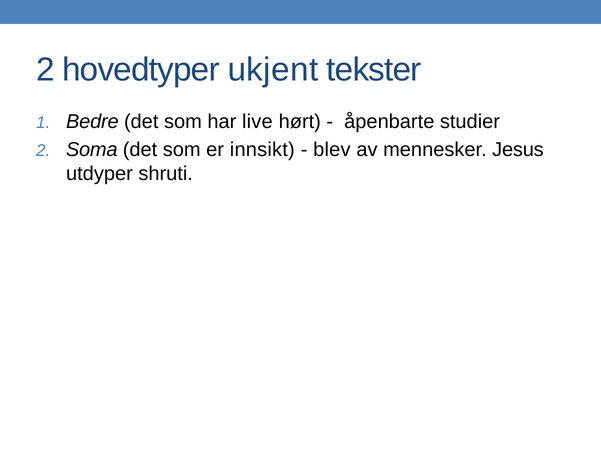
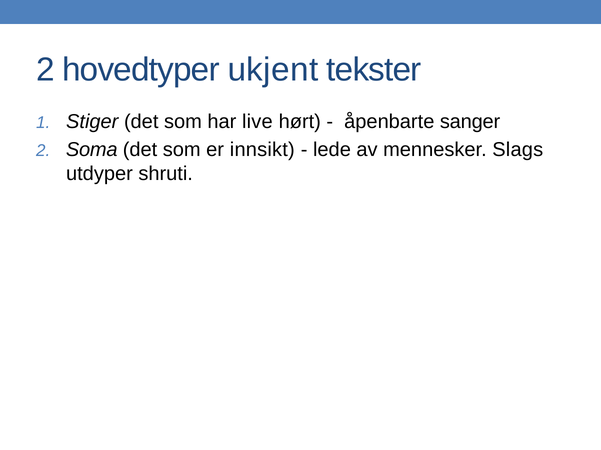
Bedre: Bedre -> Stiger
studier: studier -> sanger
blev: blev -> lede
Jesus: Jesus -> Slags
